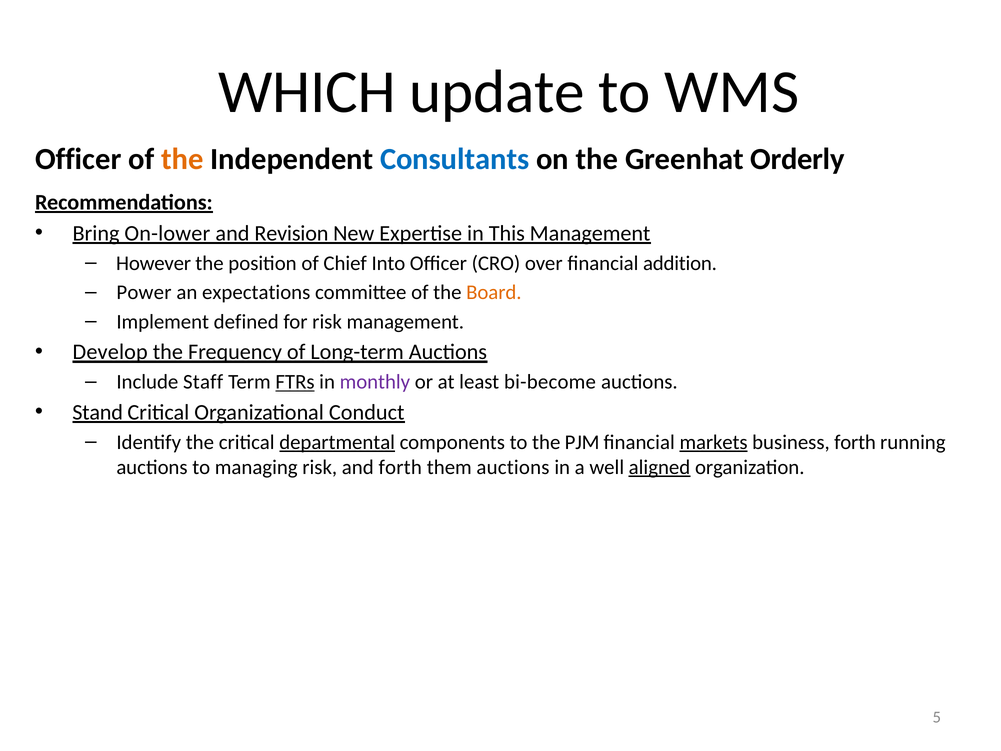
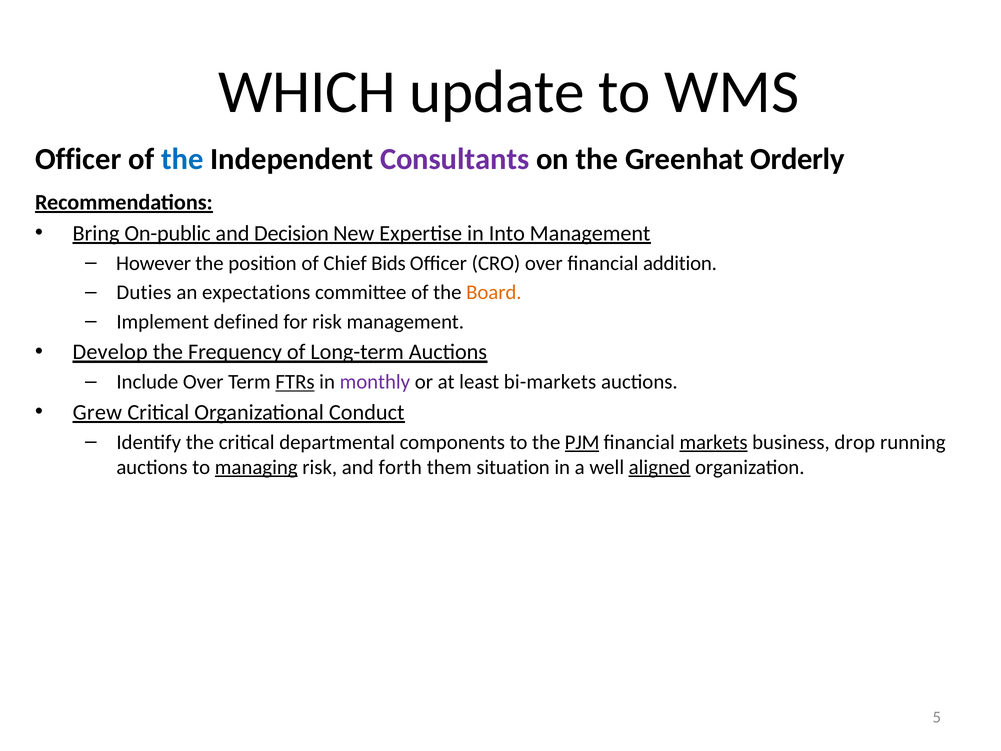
the at (182, 159) colour: orange -> blue
Consultants colour: blue -> purple
On-lower: On-lower -> On-public
Revision: Revision -> Decision
This: This -> Into
Into: Into -> Bids
Power: Power -> Duties
Include Staff: Staff -> Over
bi-become: bi-become -> bi-markets
Stand: Stand -> Grew
departmental underline: present -> none
PJM underline: none -> present
business forth: forth -> drop
managing underline: none -> present
them auctions: auctions -> situation
